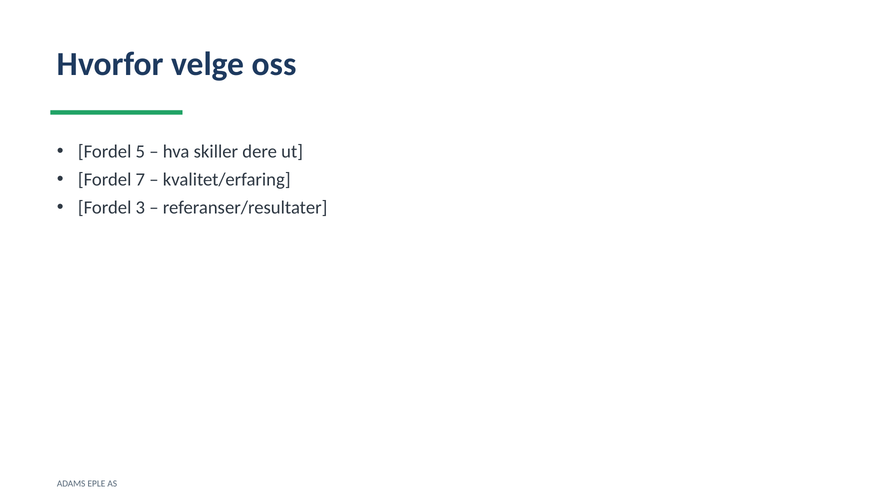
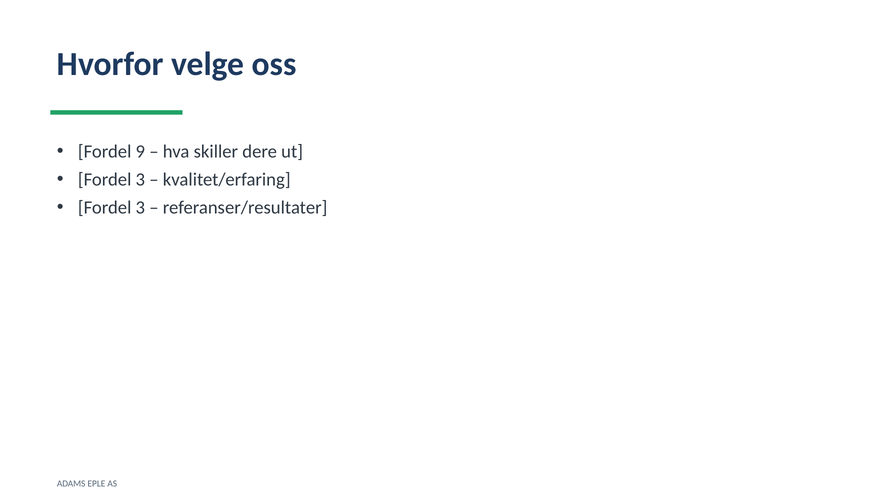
5: 5 -> 9
7 at (140, 180): 7 -> 3
